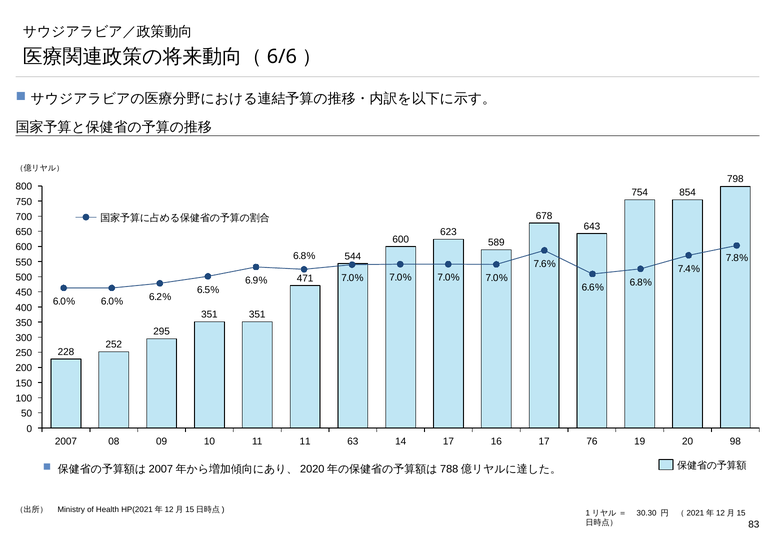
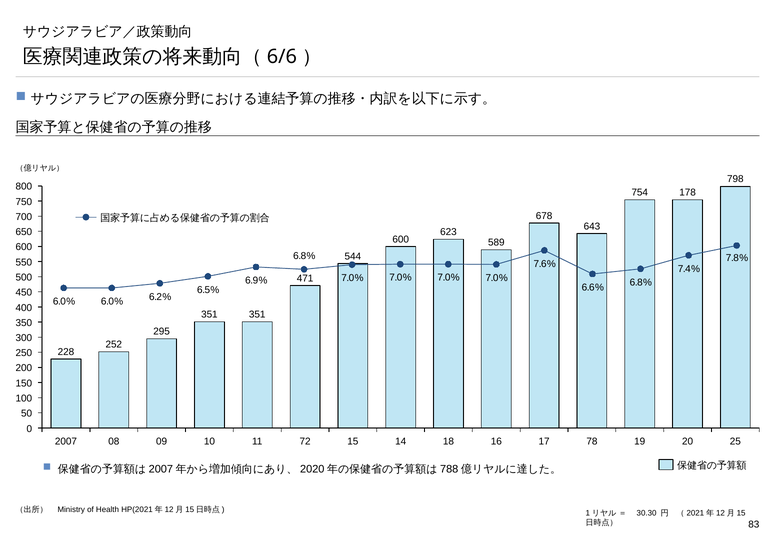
854: 854 -> 178
09 11: 11 -> 72
63: 63 -> 15
14 17: 17 -> 18
76: 76 -> 78
98: 98 -> 25
